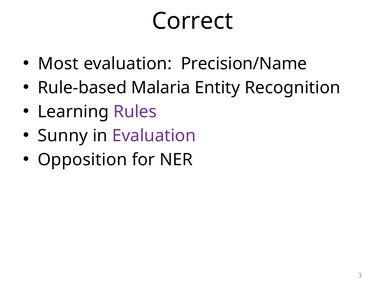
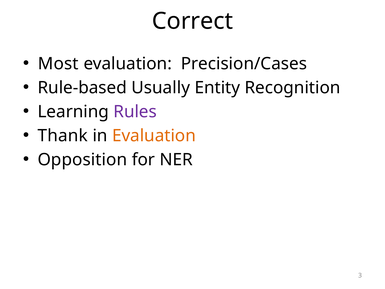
Precision/Name: Precision/Name -> Precision/Cases
Malaria: Malaria -> Usually
Sunny: Sunny -> Thank
Evaluation at (154, 136) colour: purple -> orange
